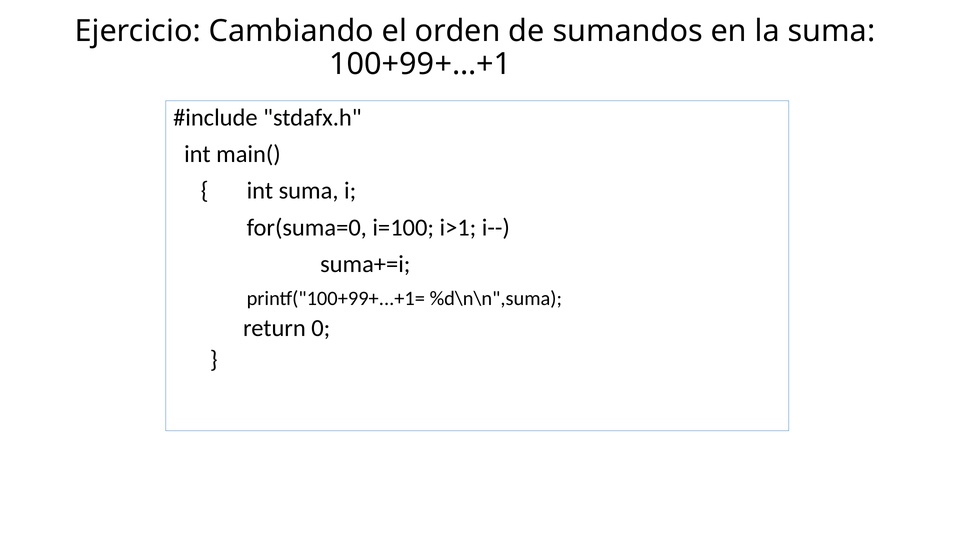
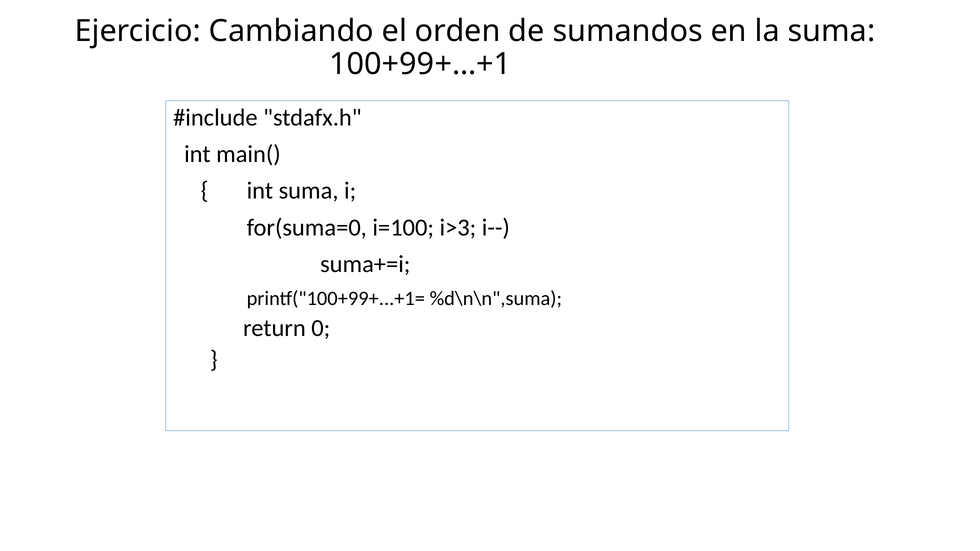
i>1: i>1 -> i>3
